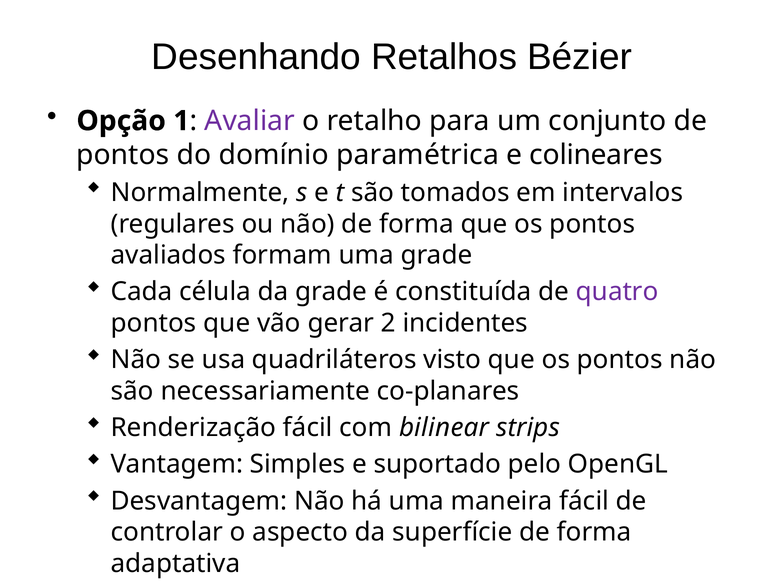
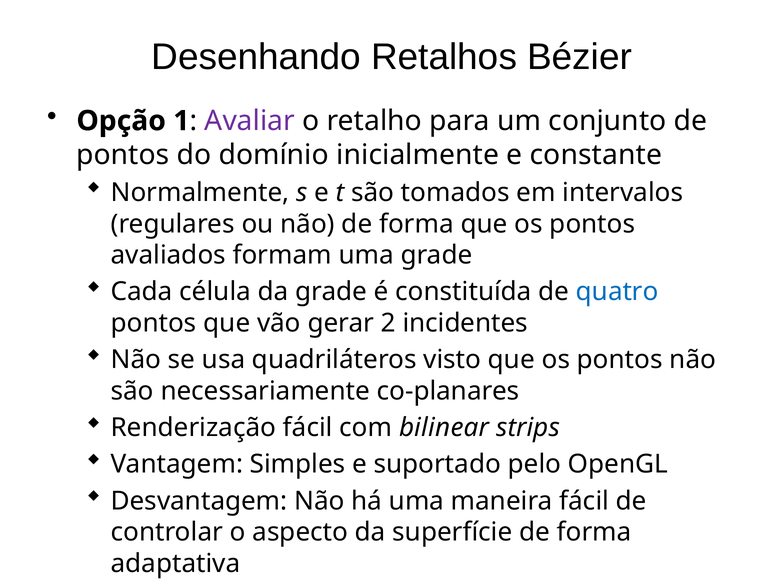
paramétrica: paramétrica -> inicialmente
colineares: colineares -> constante
quatro colour: purple -> blue
